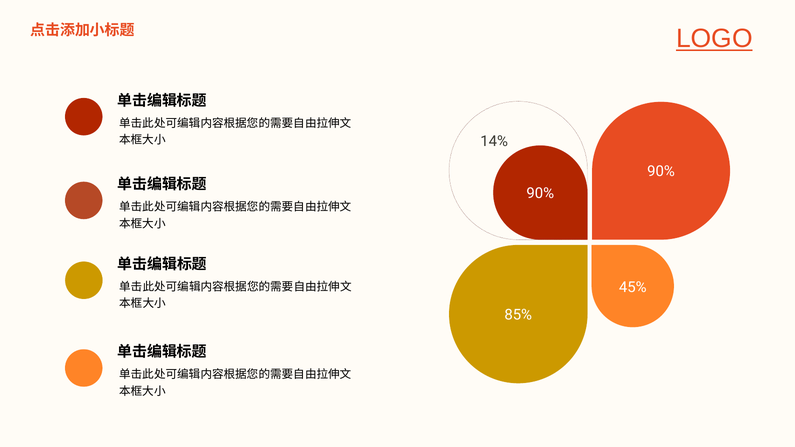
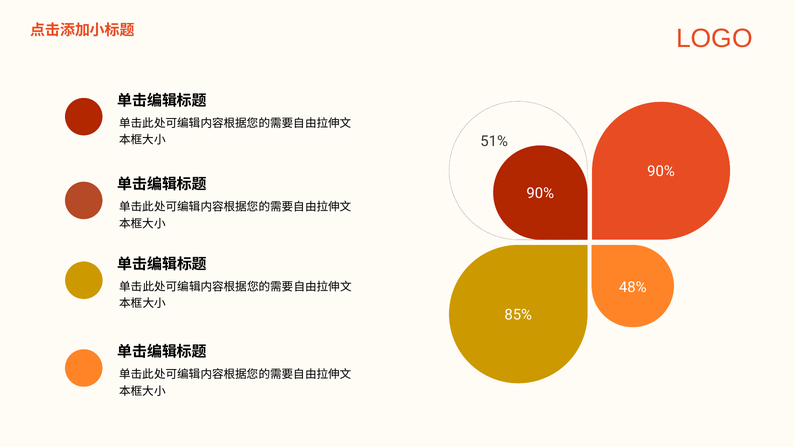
LOGO underline: present -> none
14%: 14% -> 51%
45%: 45% -> 48%
